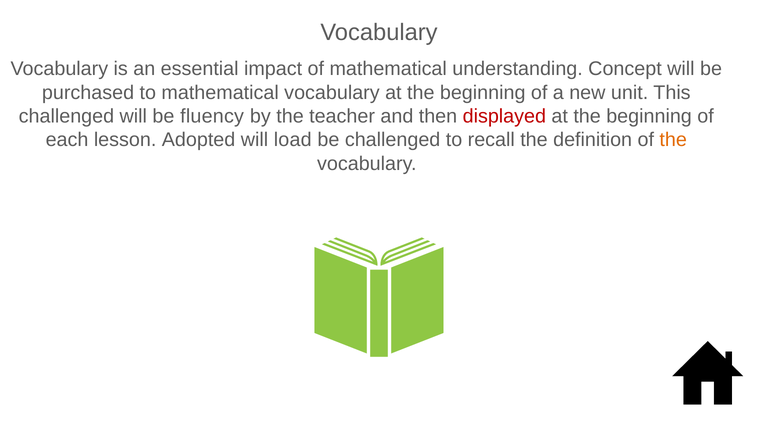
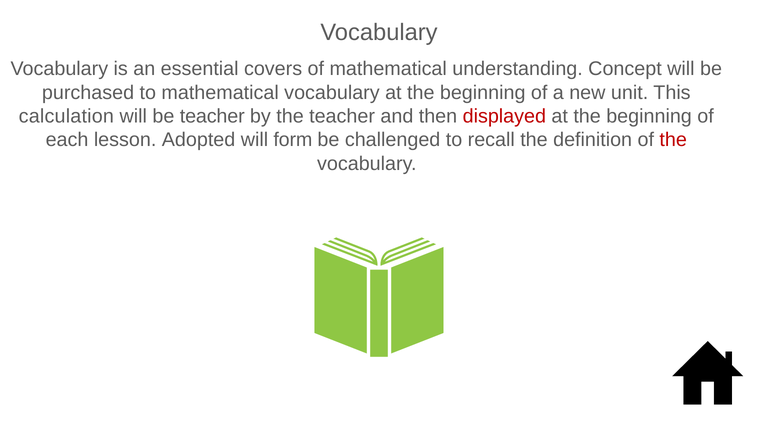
impact: impact -> covers
challenged at (66, 116): challenged -> calculation
be fluency: fluency -> teacher
load: load -> form
the at (673, 140) colour: orange -> red
